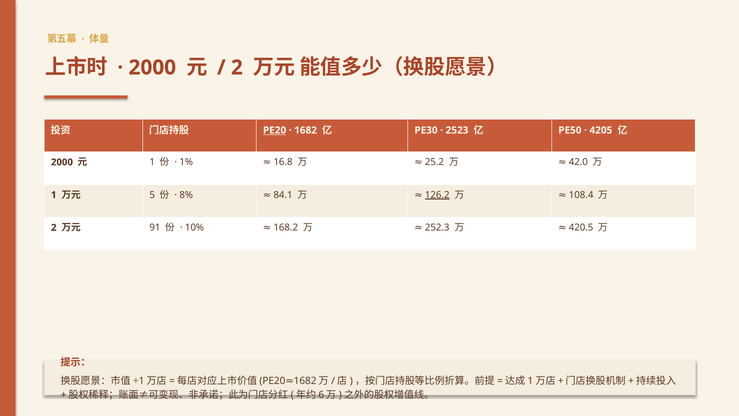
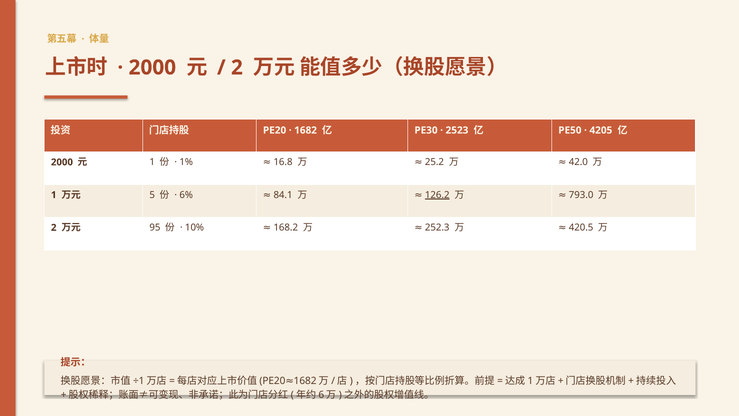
PE20 underline: present -> none
8%: 8% -> 6%
108.4: 108.4 -> 793.0
91: 91 -> 95
